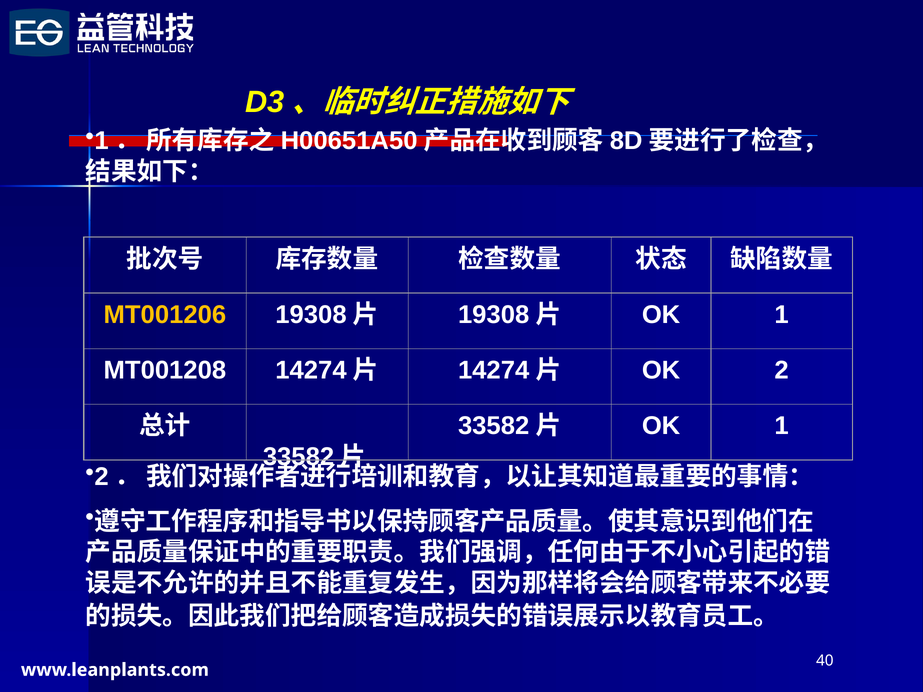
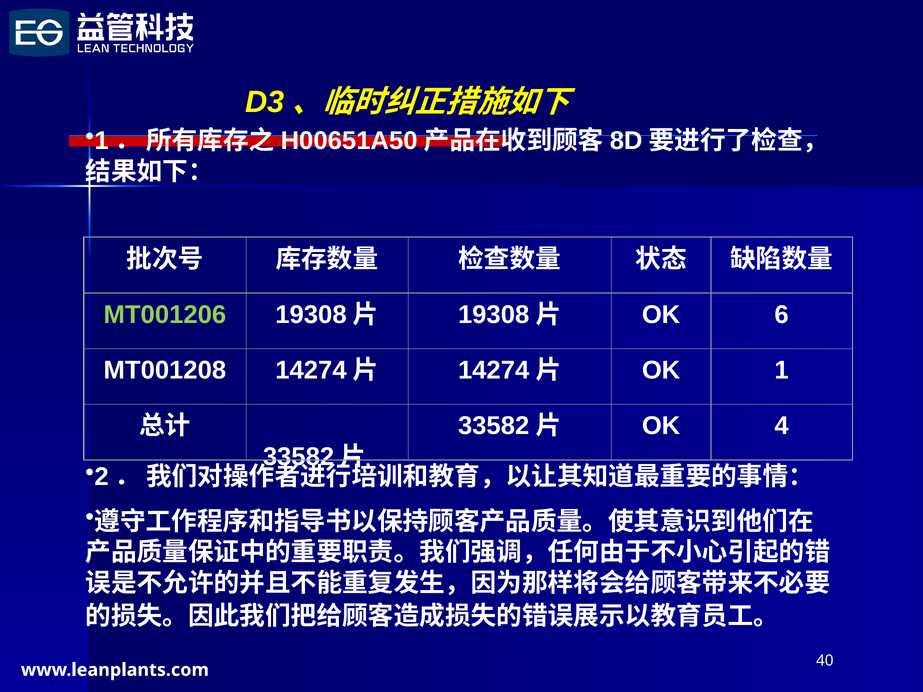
MT001206 colour: yellow -> light green
1 at (782, 315): 1 -> 6
2: 2 -> 1
1 at (782, 426): 1 -> 4
